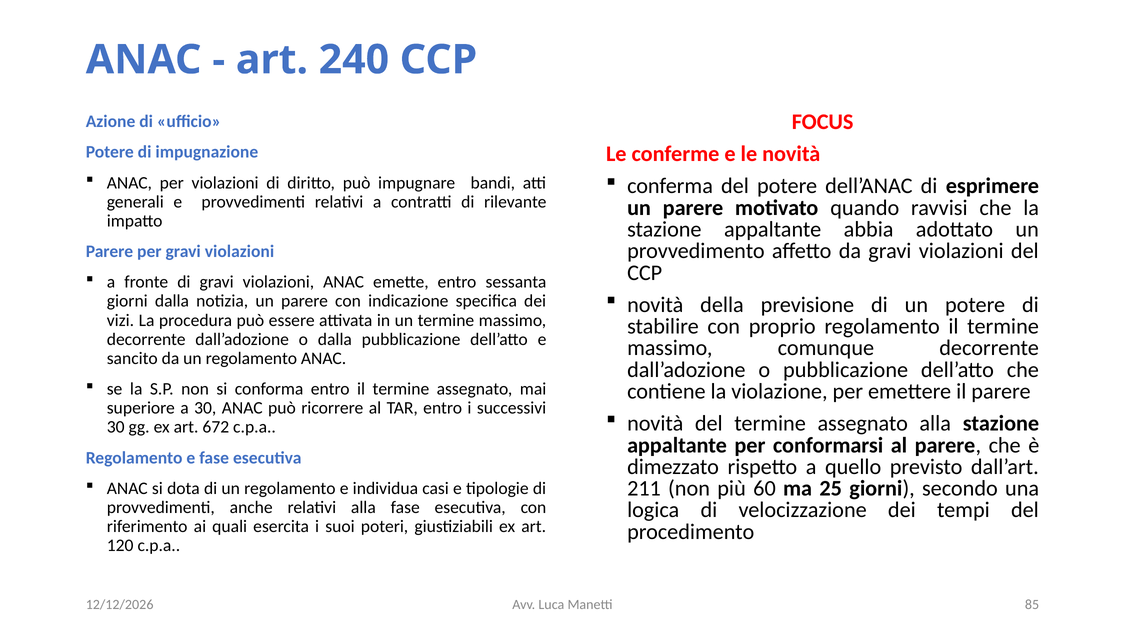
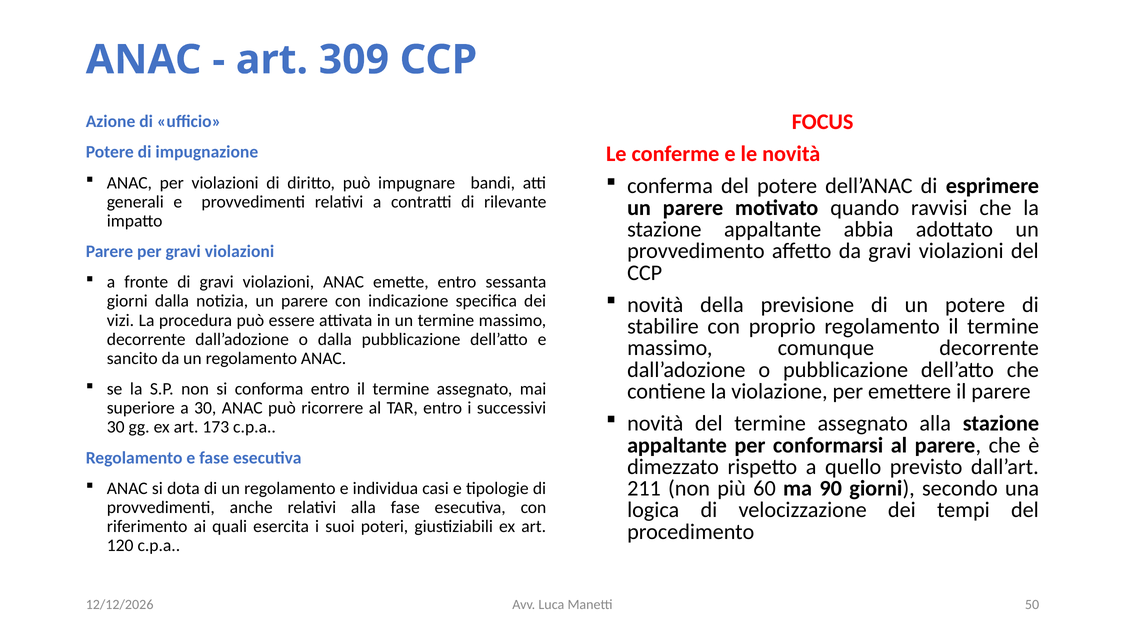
240: 240 -> 309
672: 672 -> 173
25: 25 -> 90
85: 85 -> 50
